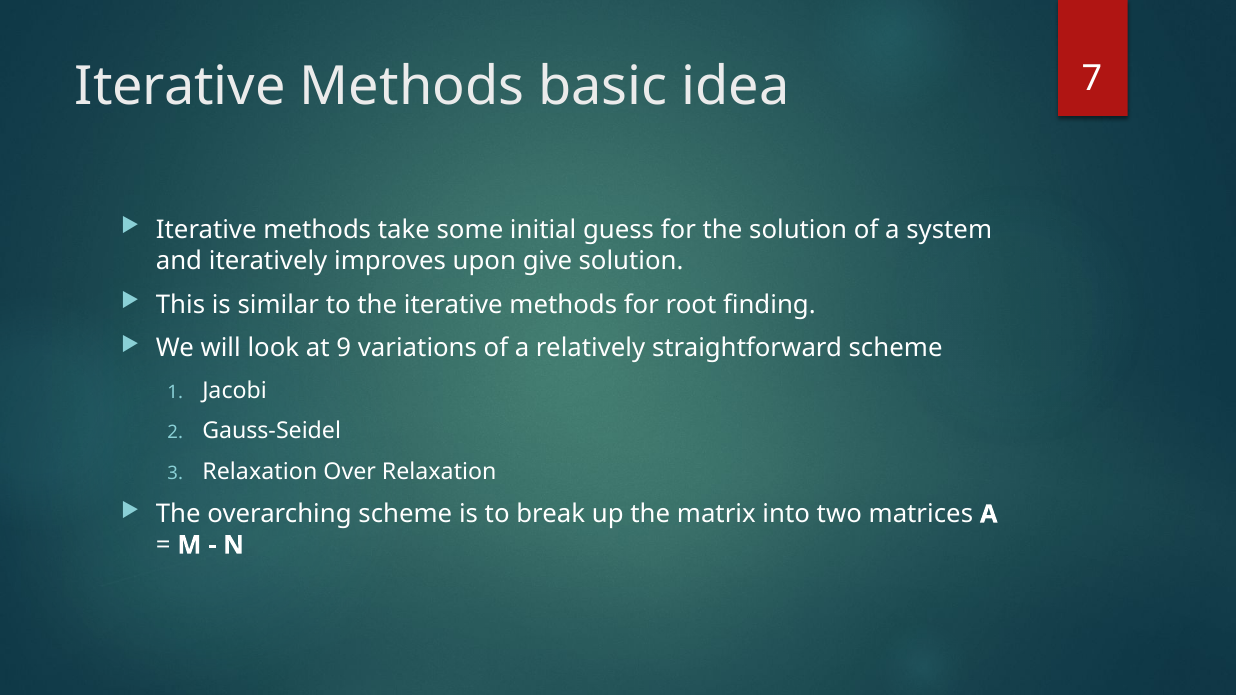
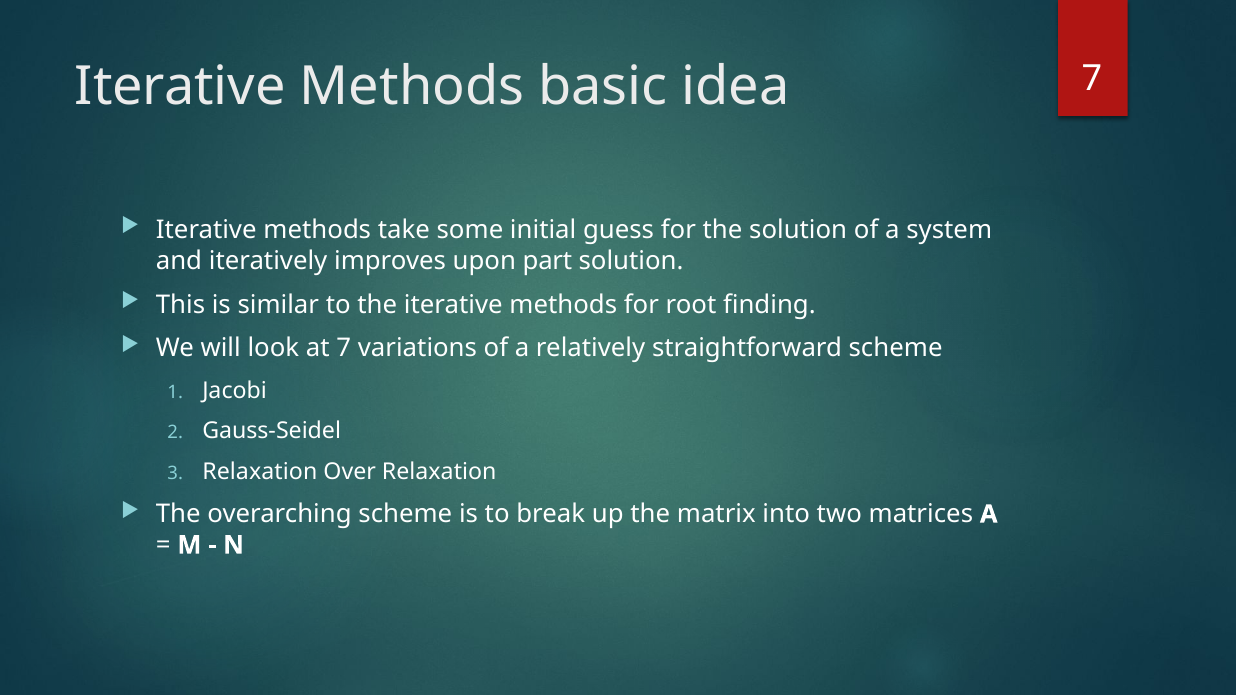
give: give -> part
at 9: 9 -> 7
